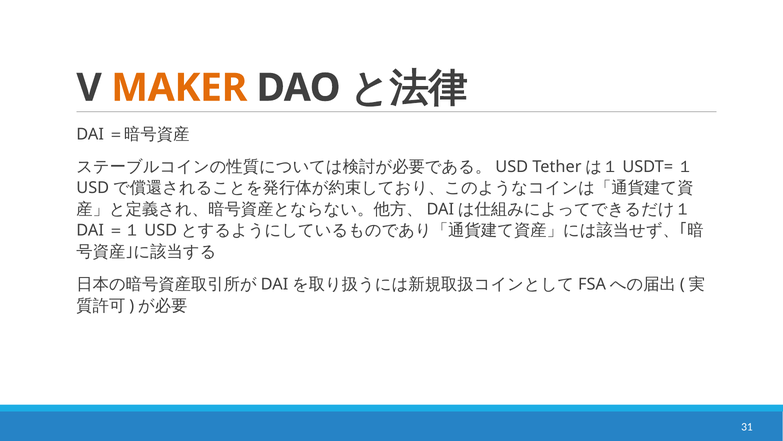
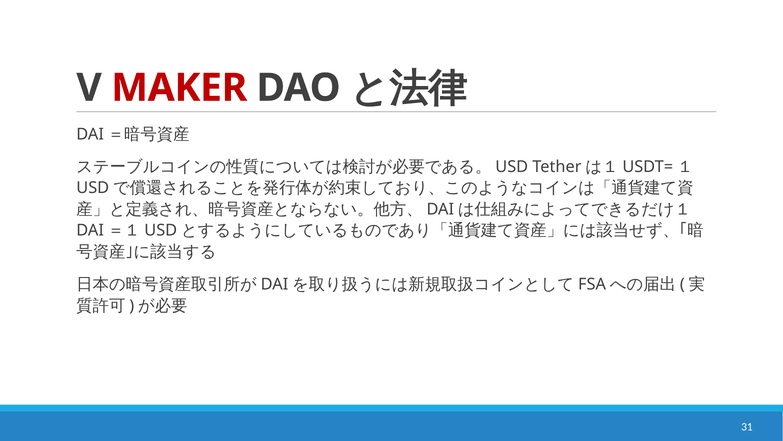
MAKER colour: orange -> red
